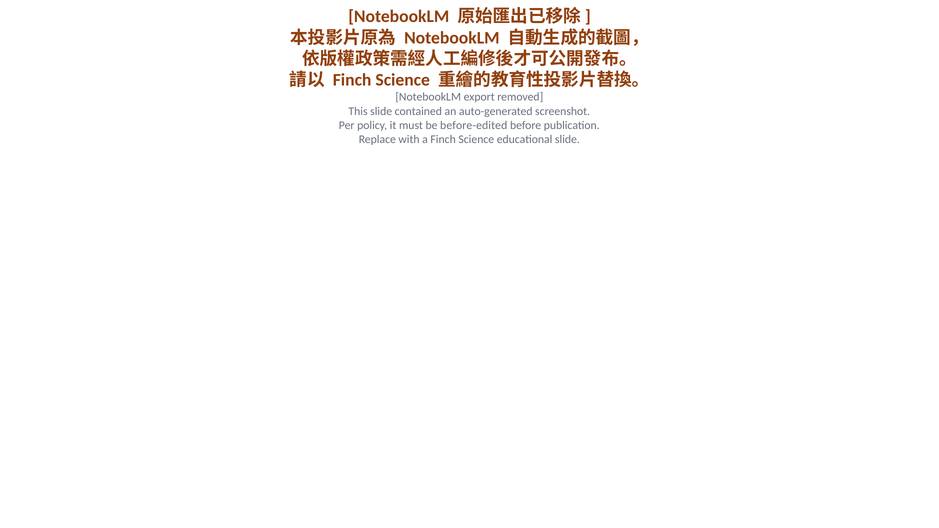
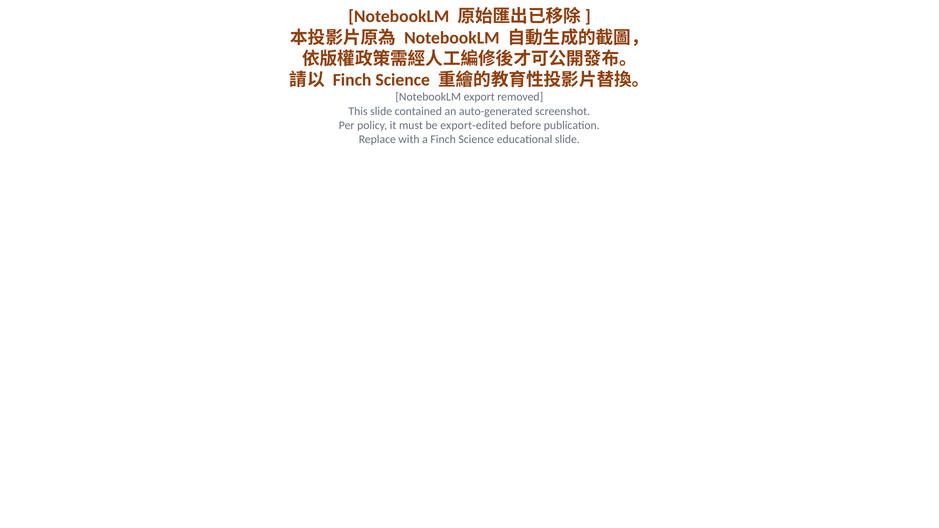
before-edited: before-edited -> export-edited
